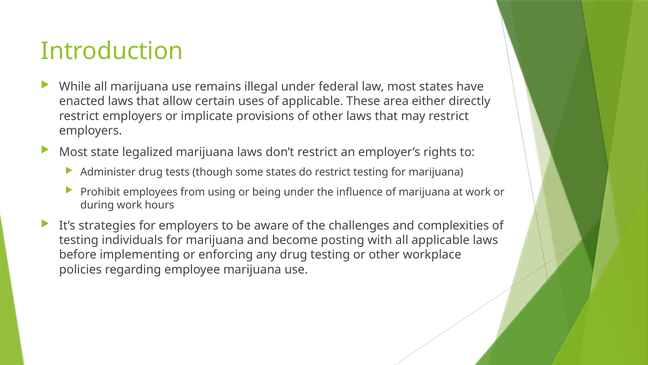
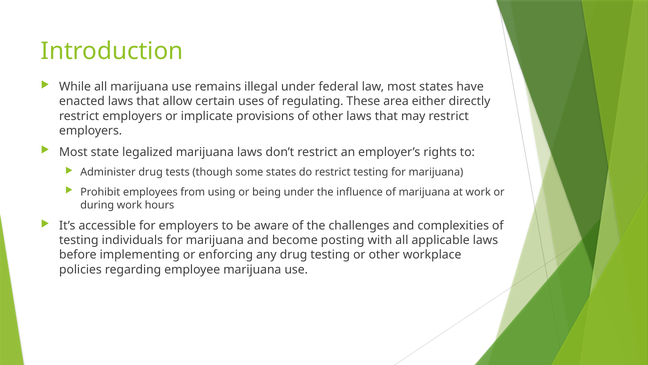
of applicable: applicable -> regulating
strategies: strategies -> accessible
